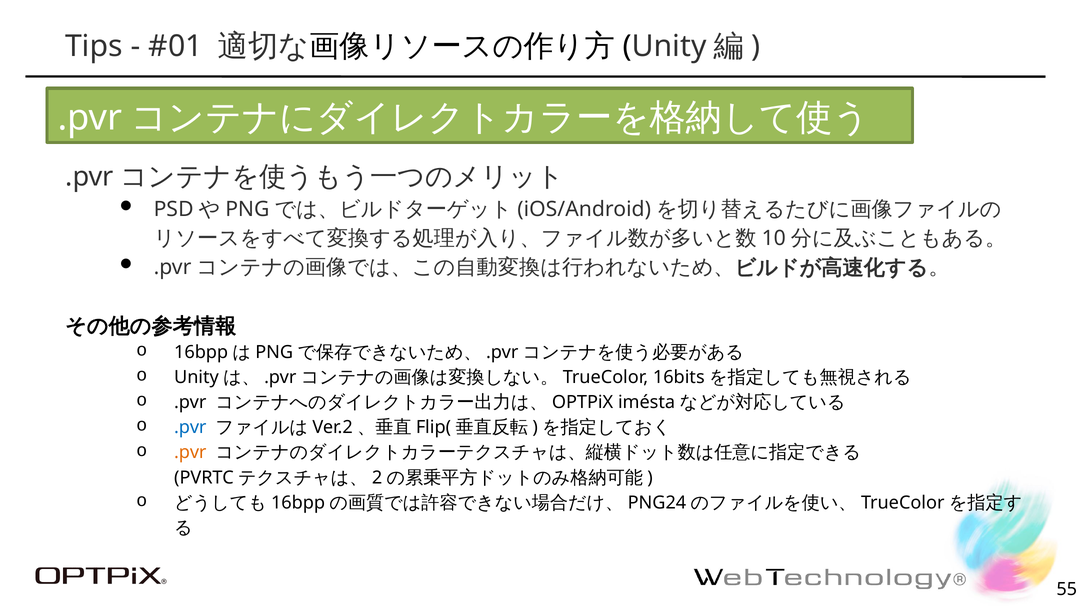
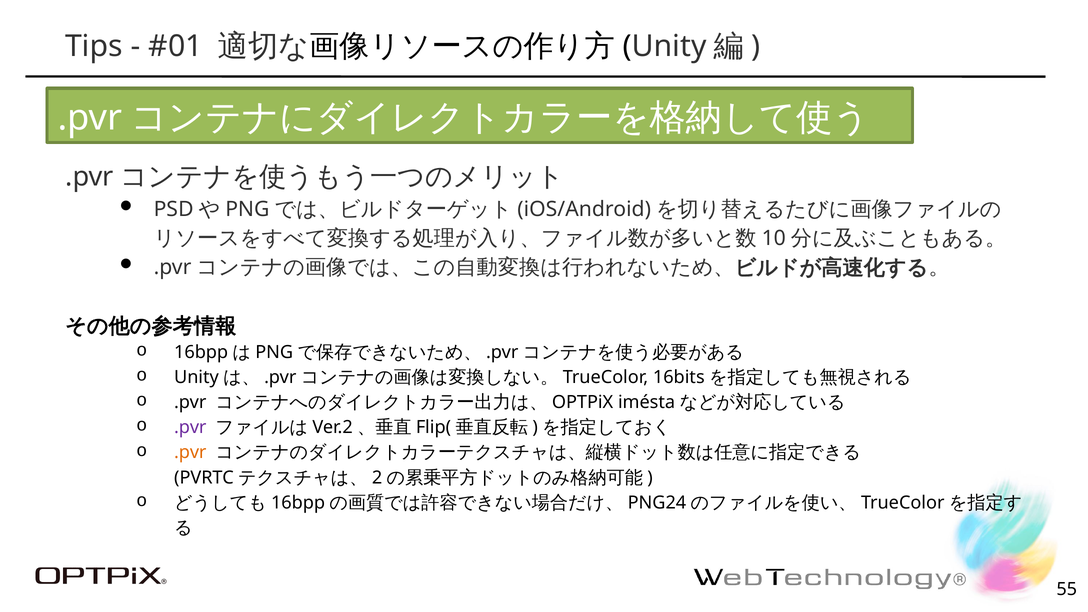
.pvr at (190, 428) colour: blue -> purple
